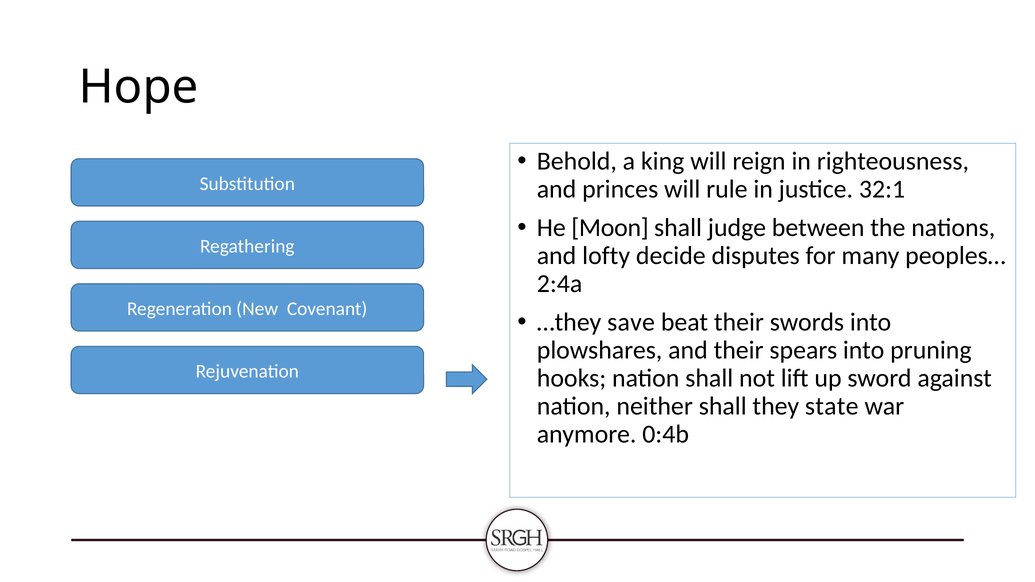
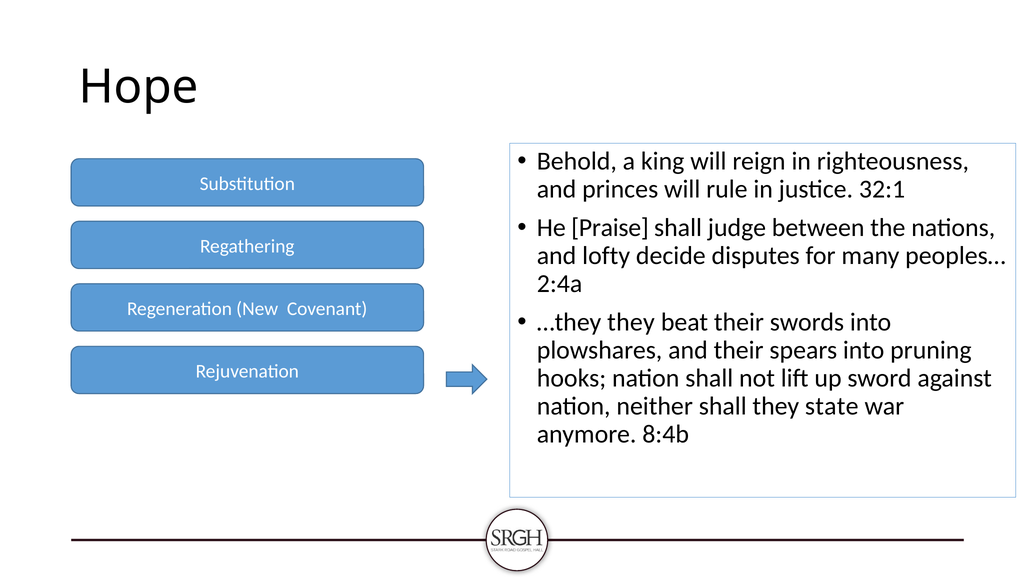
Moon: Moon -> Praise
…they save: save -> they
0:4b: 0:4b -> 8:4b
